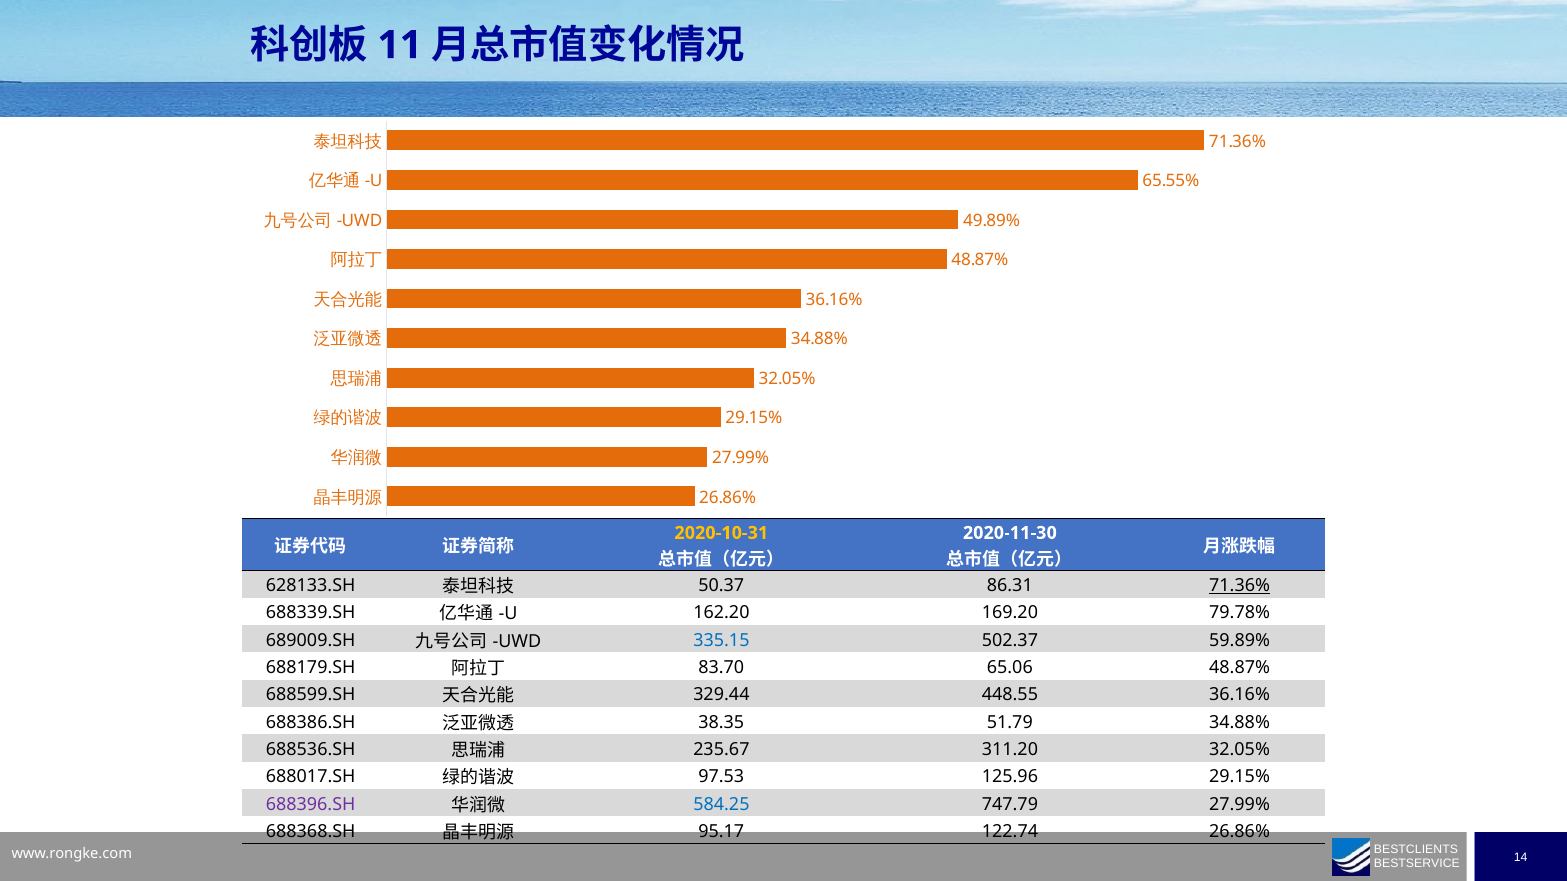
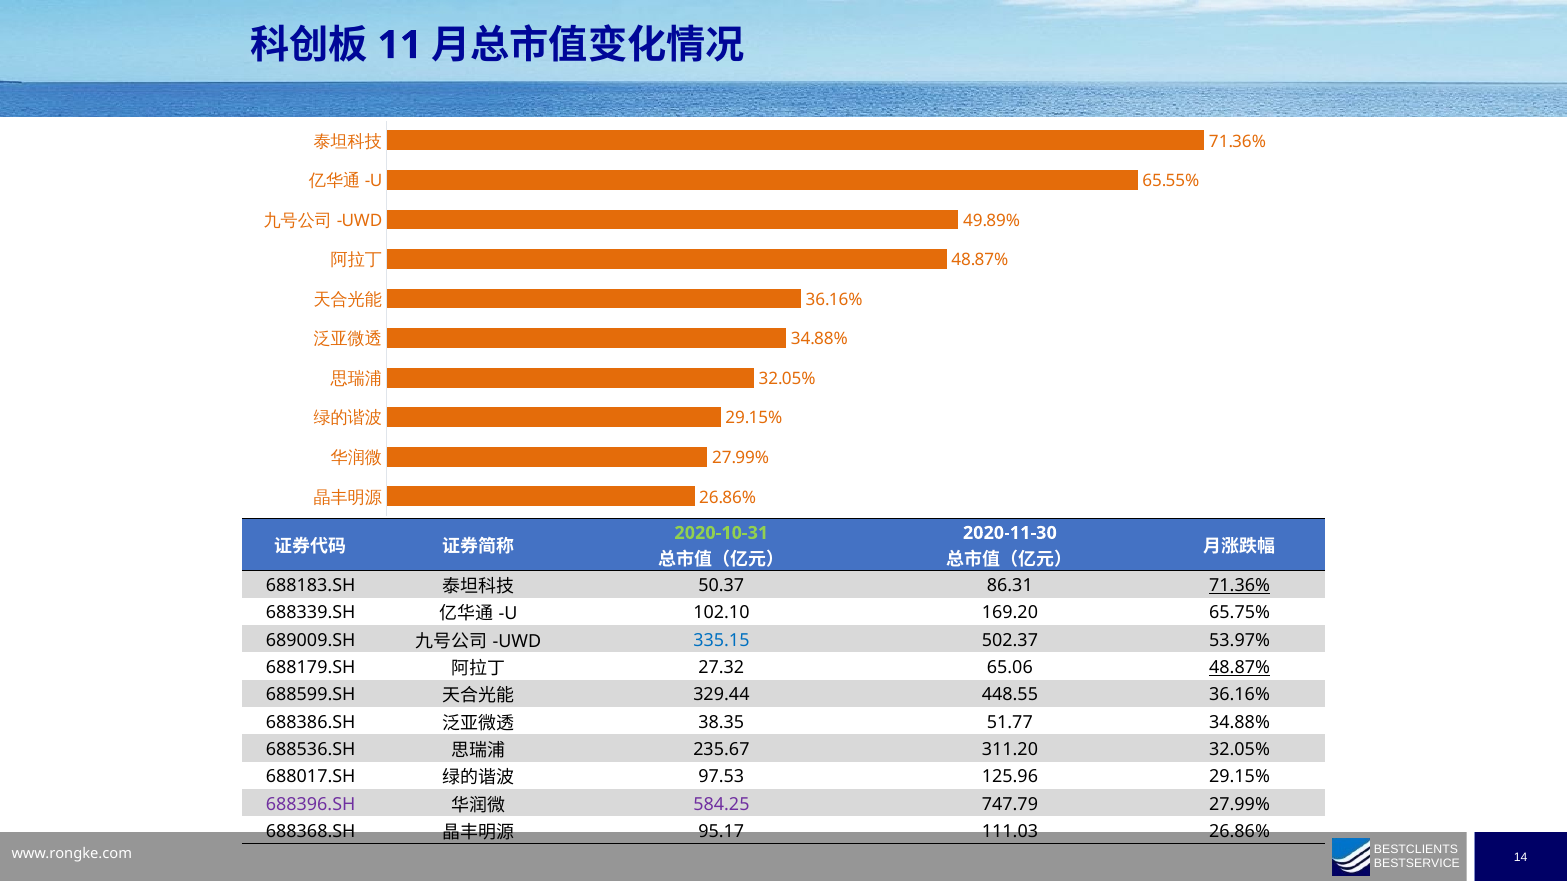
2020-10-31 colour: yellow -> light green
628133.SH: 628133.SH -> 688183.SH
162.20: 162.20 -> 102.10
79.78%: 79.78% -> 65.75%
59.89%: 59.89% -> 53.97%
83.70: 83.70 -> 27.32
48.87% at (1240, 668) underline: none -> present
51.79: 51.79 -> 51.77
584.25 colour: blue -> purple
122.74: 122.74 -> 111.03
